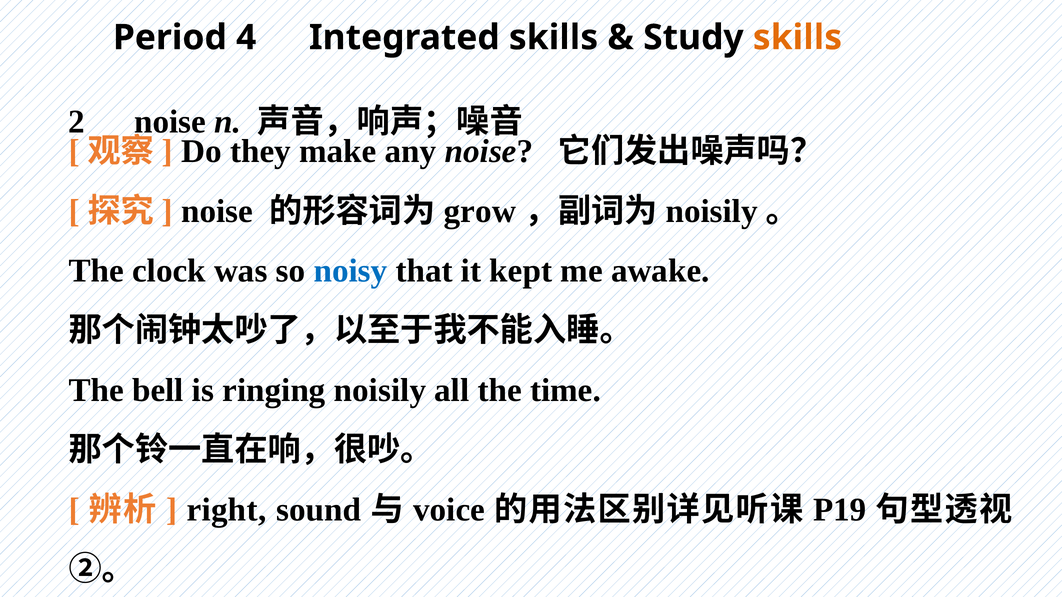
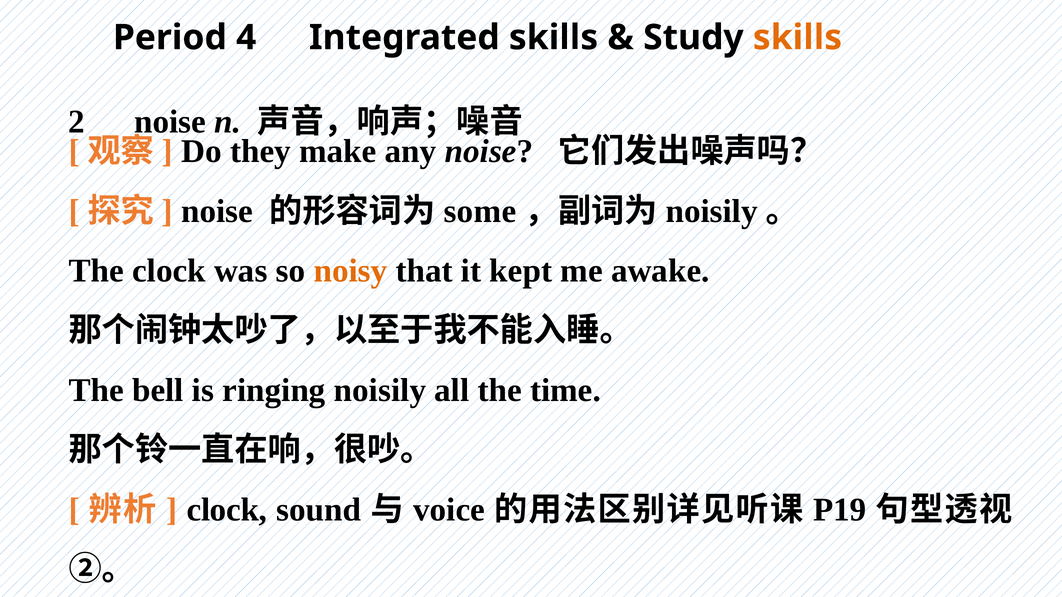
grow: grow -> some
noisy colour: blue -> orange
right at (227, 510): right -> clock
